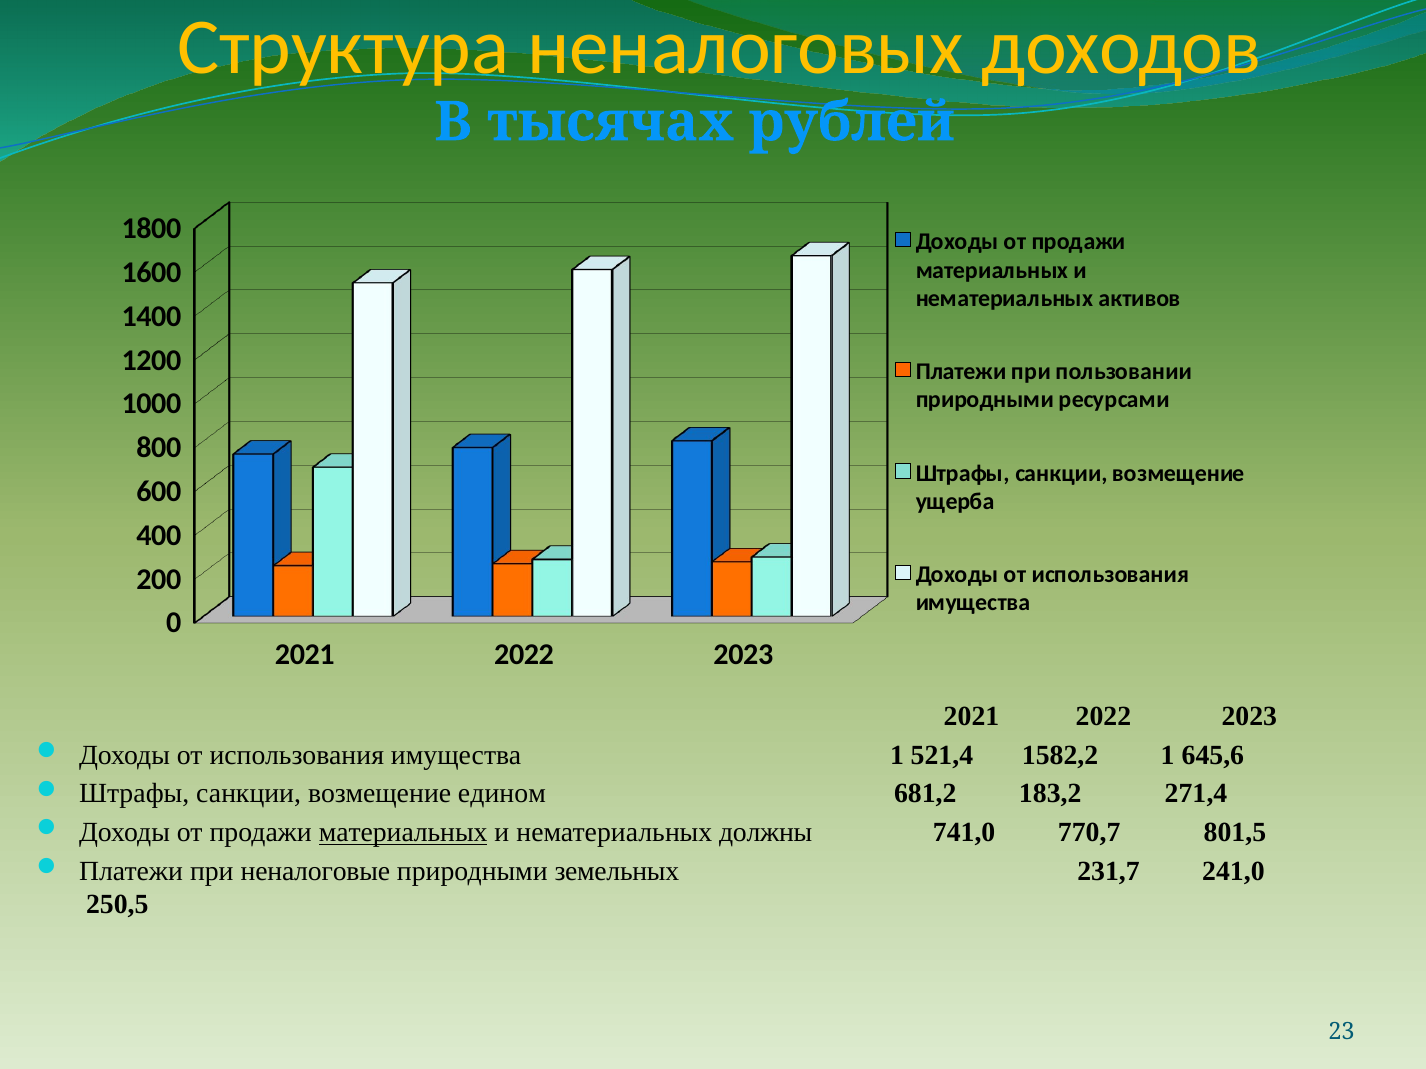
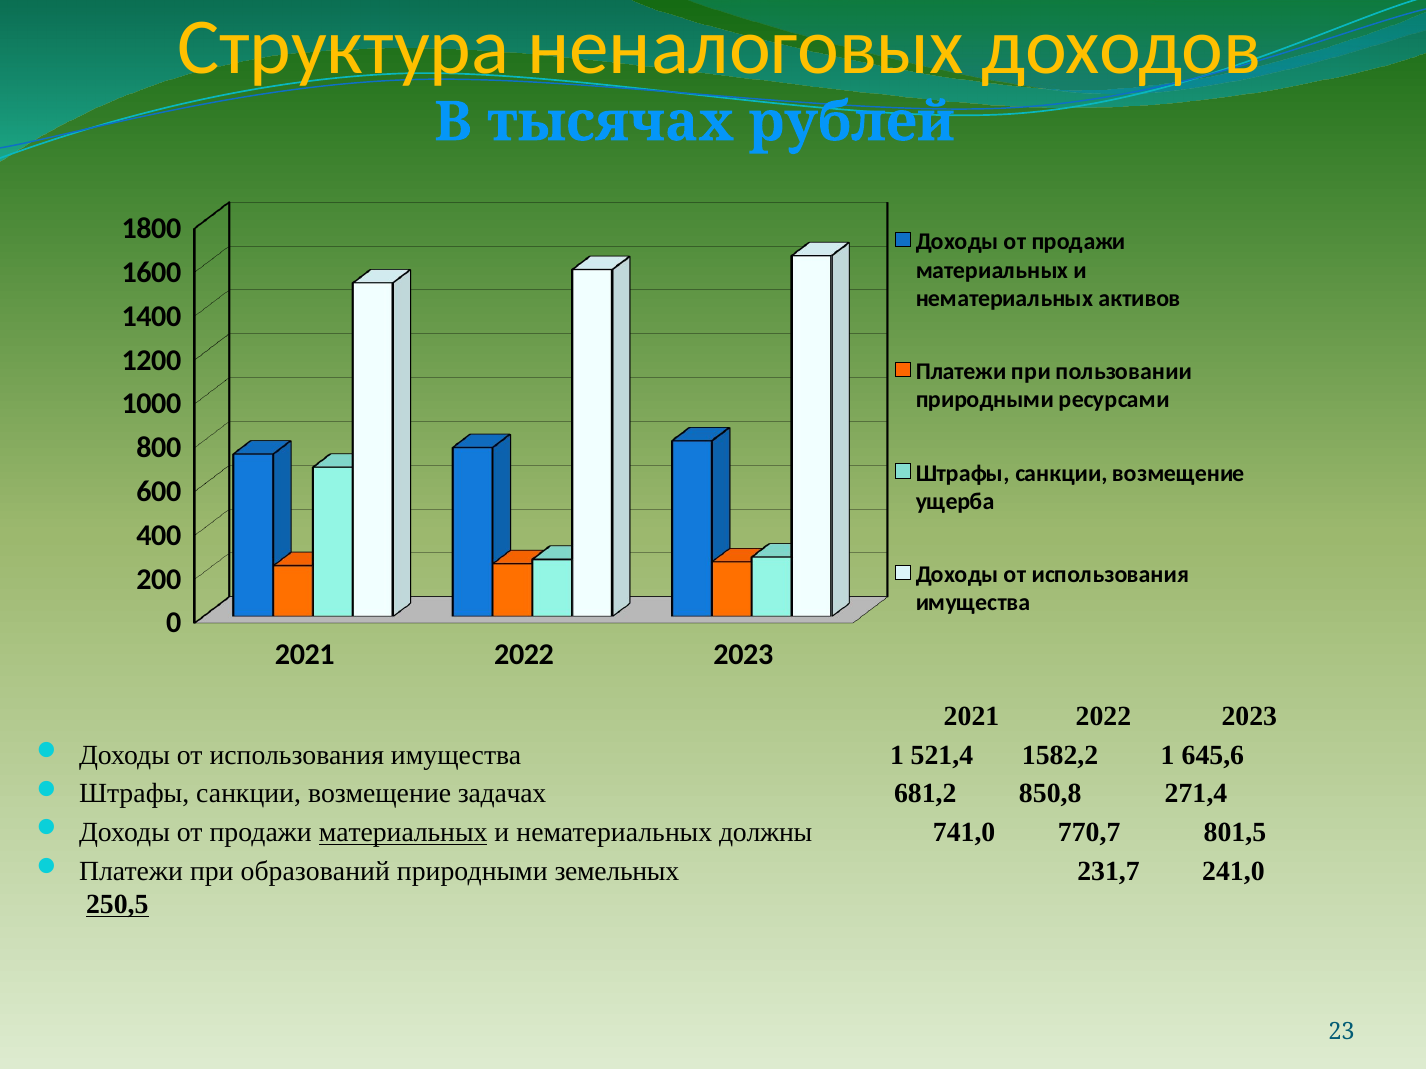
едином: едином -> задачах
183,2: 183,2 -> 850,8
неналоговые: неналоговые -> образований
250,5 underline: none -> present
